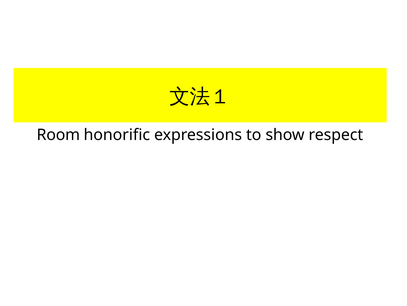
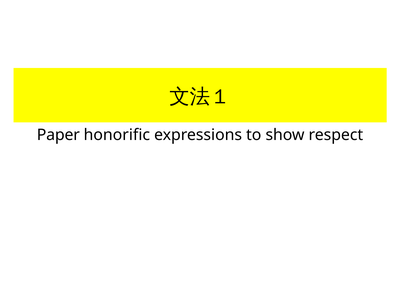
Room: Room -> Paper
